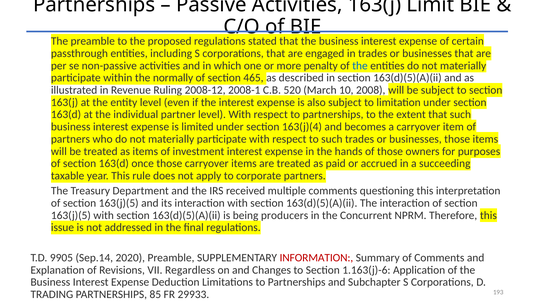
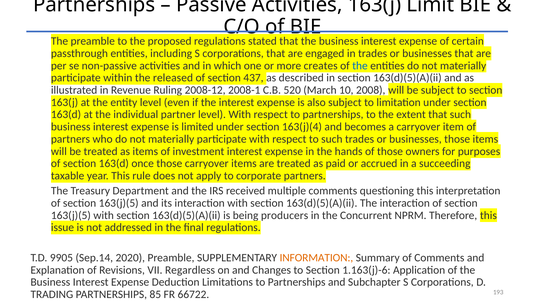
penalty: penalty -> creates
normally: normally -> released
465: 465 -> 437
INFORMATION colour: red -> orange
29933: 29933 -> 66722
